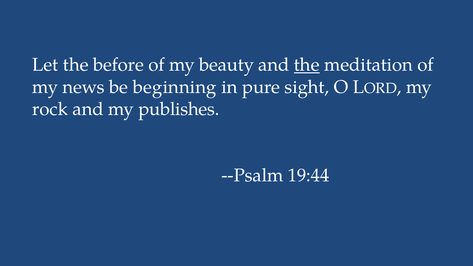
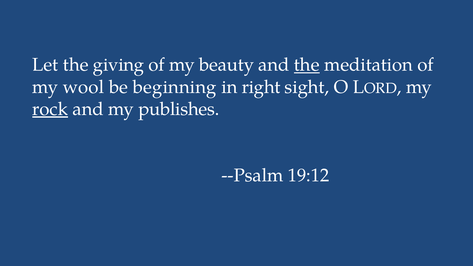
before: before -> giving
news: news -> wool
pure: pure -> right
rock underline: none -> present
19:44: 19:44 -> 19:12
